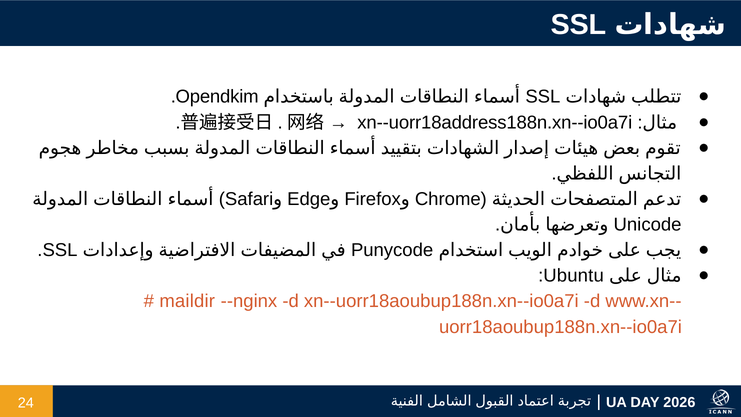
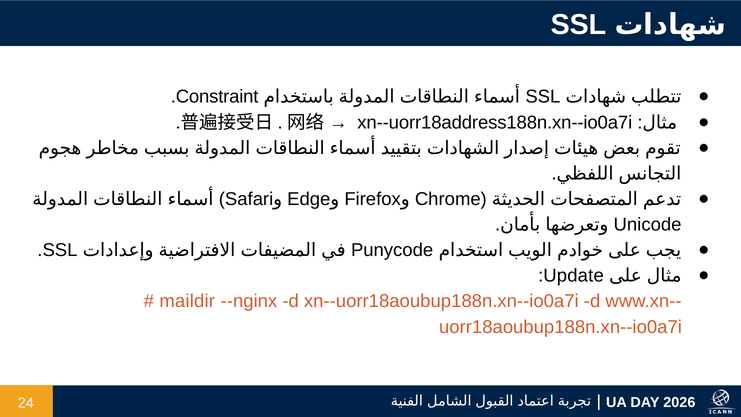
Opendkim: Opendkim -> Constraint
Ubuntu: Ubuntu -> Update
